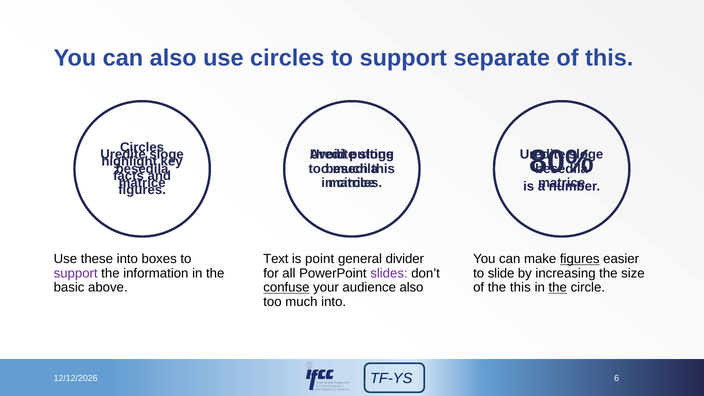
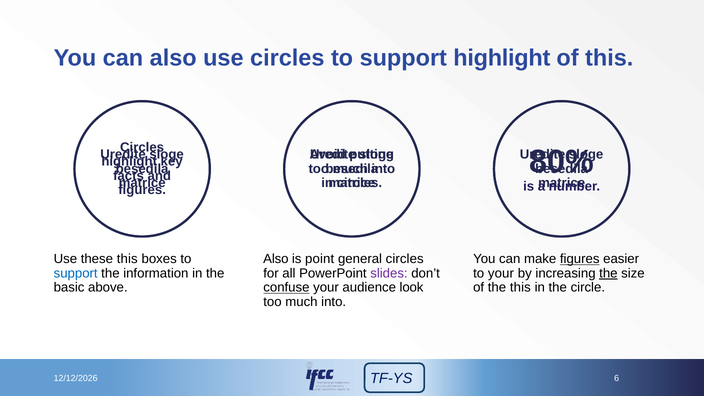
support separate: separate -> highlight
this at (383, 169): this -> into
these into: into -> this
Text at (276, 259): Text -> Also
general divider: divider -> circles
support at (76, 273) colour: purple -> blue
to slide: slide -> your
the at (608, 273) underline: none -> present
audience also: also -> look
the at (558, 288) underline: present -> none
